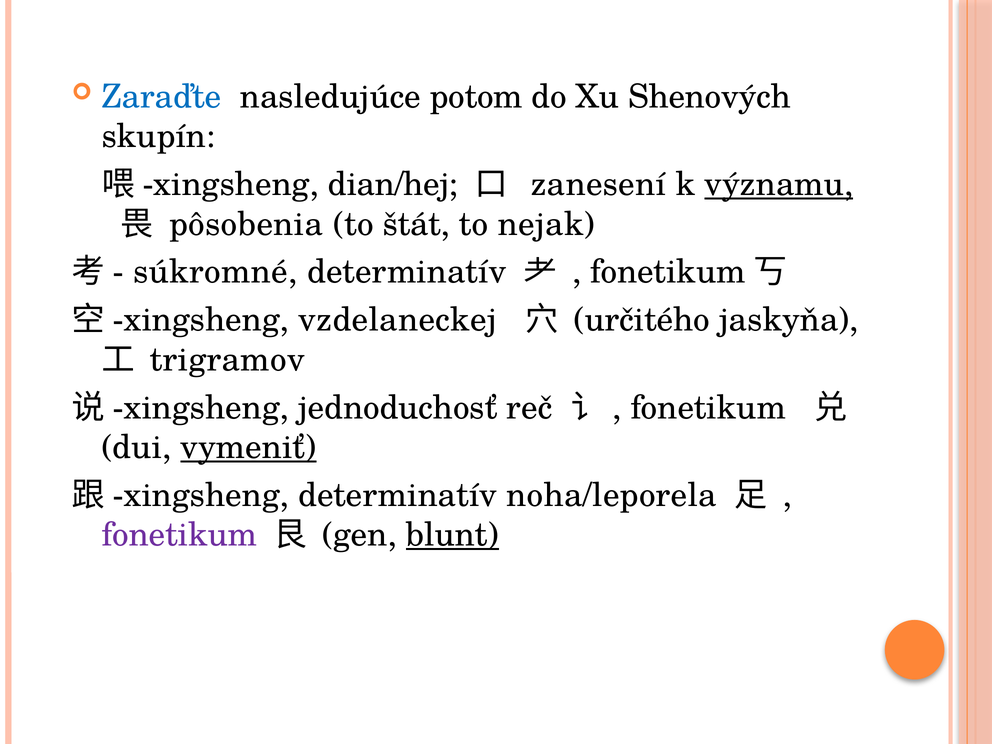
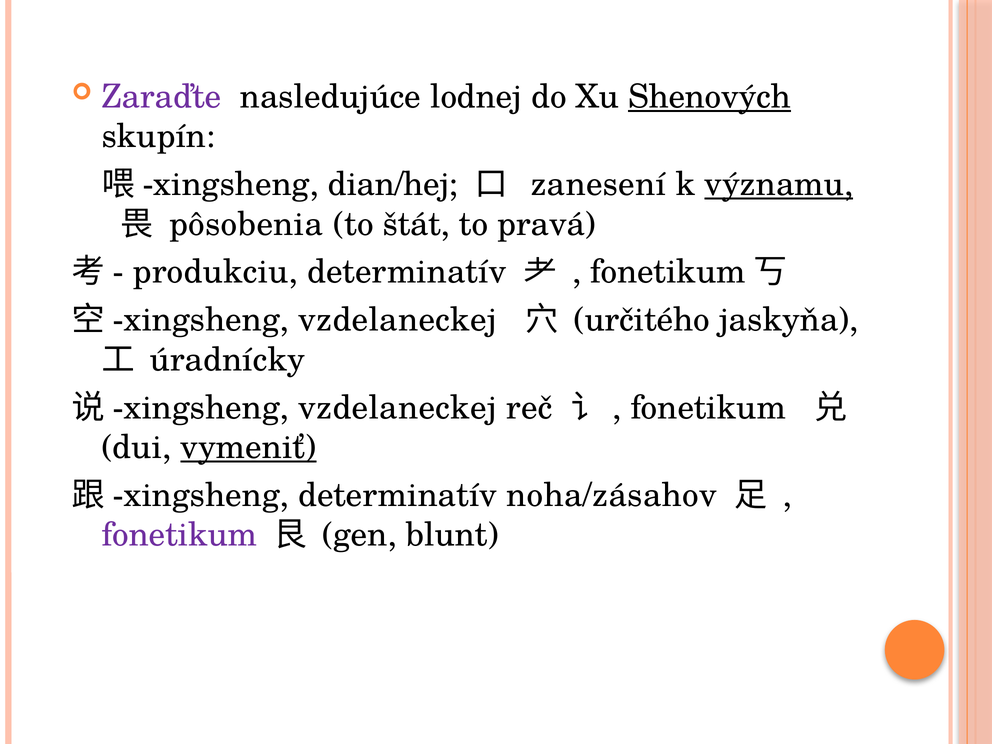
Zaraďte colour: blue -> purple
potom: potom -> lodnej
Shenových underline: none -> present
nejak: nejak -> pravá
súkromné: súkromné -> produkciu
trigramov: trigramov -> úradnícky
jednoduchosť at (398, 408): jednoduchosť -> vzdelaneckej
noha/leporela: noha/leporela -> noha/zásahov
blunt underline: present -> none
